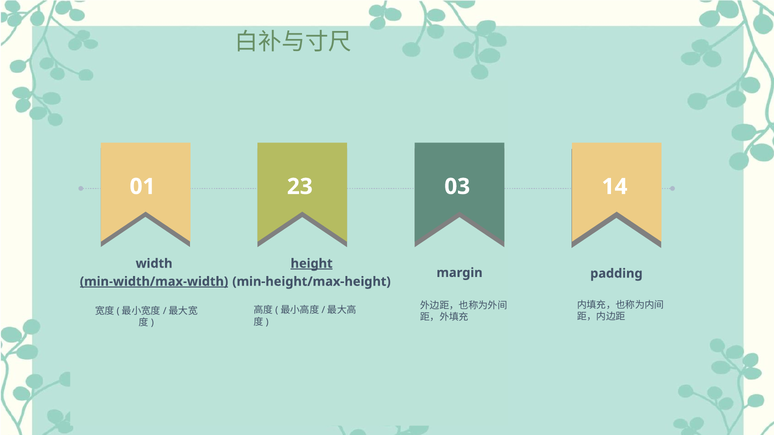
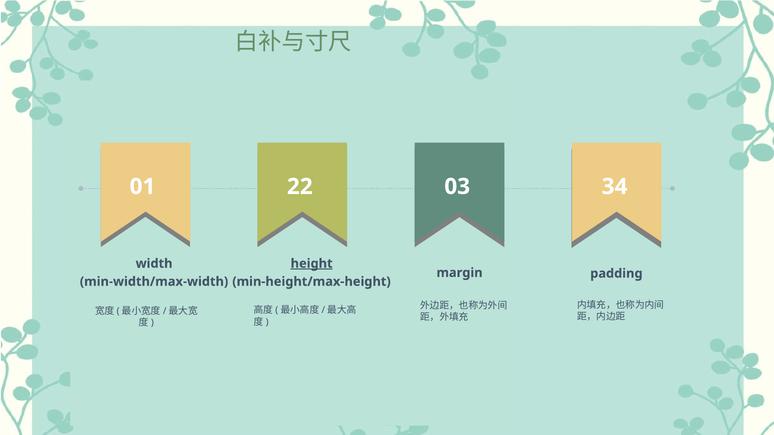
23: 23 -> 22
14: 14 -> 34
min-width/max-width underline: present -> none
